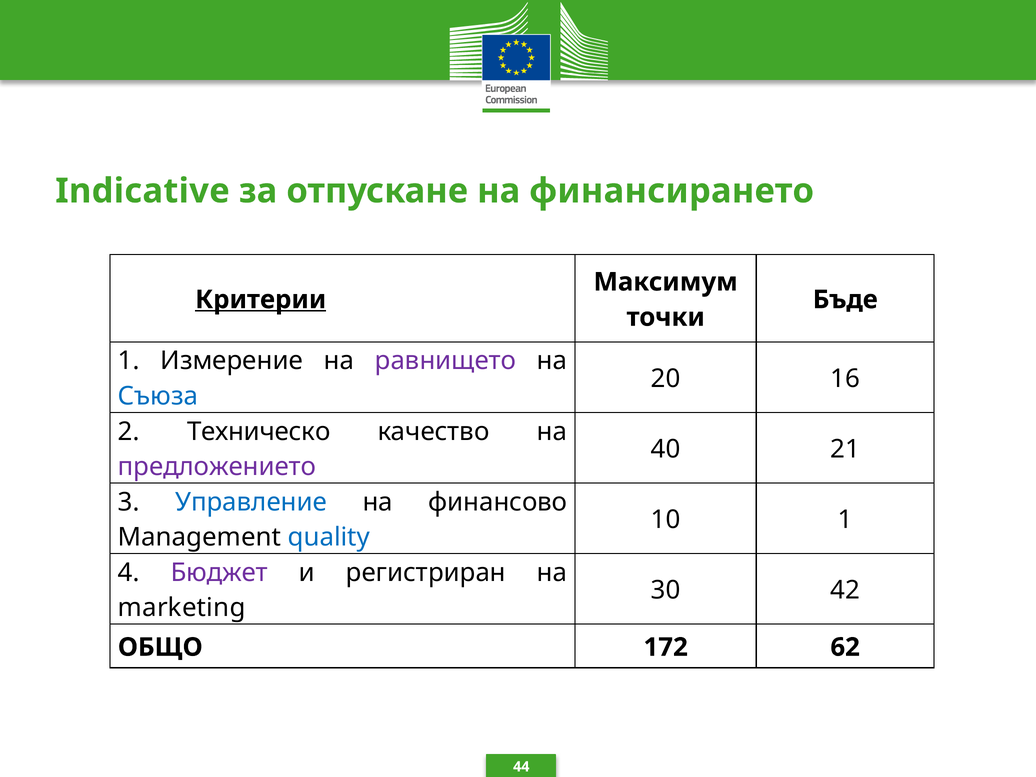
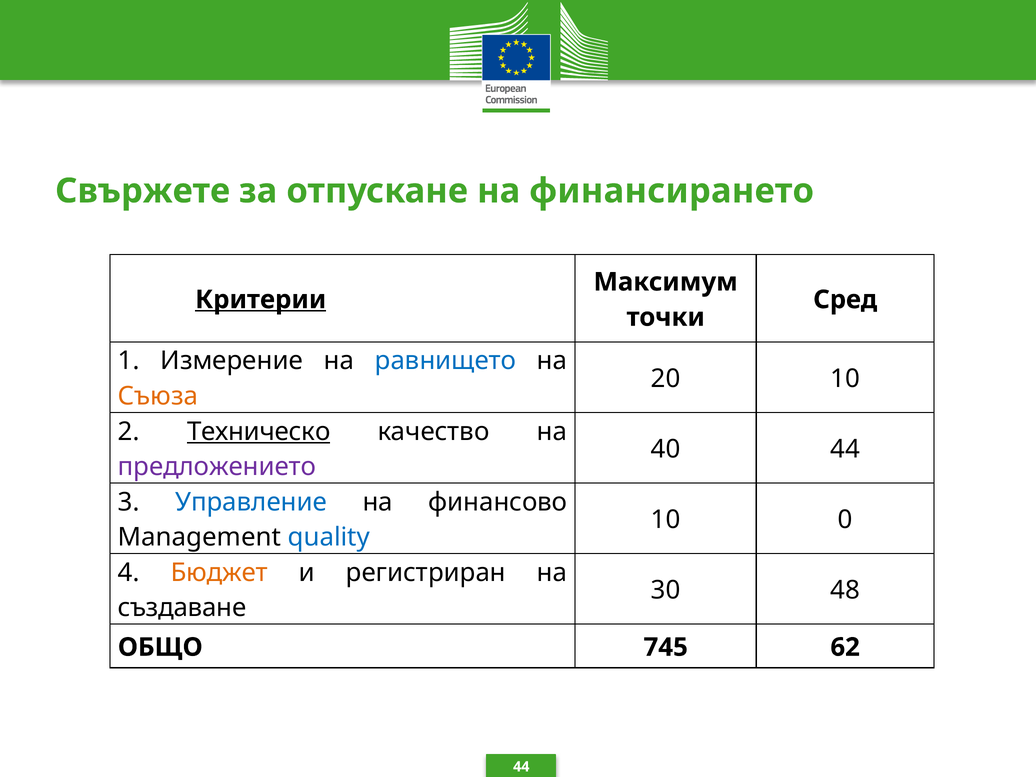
Indicative: Indicative -> Свържете
Бъде: Бъде -> Сред
равнището colour: purple -> blue
20 16: 16 -> 10
Съюза colour: blue -> orange
Техническо underline: none -> present
40 21: 21 -> 44
10 1: 1 -> 0
Бюджет colour: purple -> orange
42: 42 -> 48
marketing: marketing -> създаване
172: 172 -> 745
